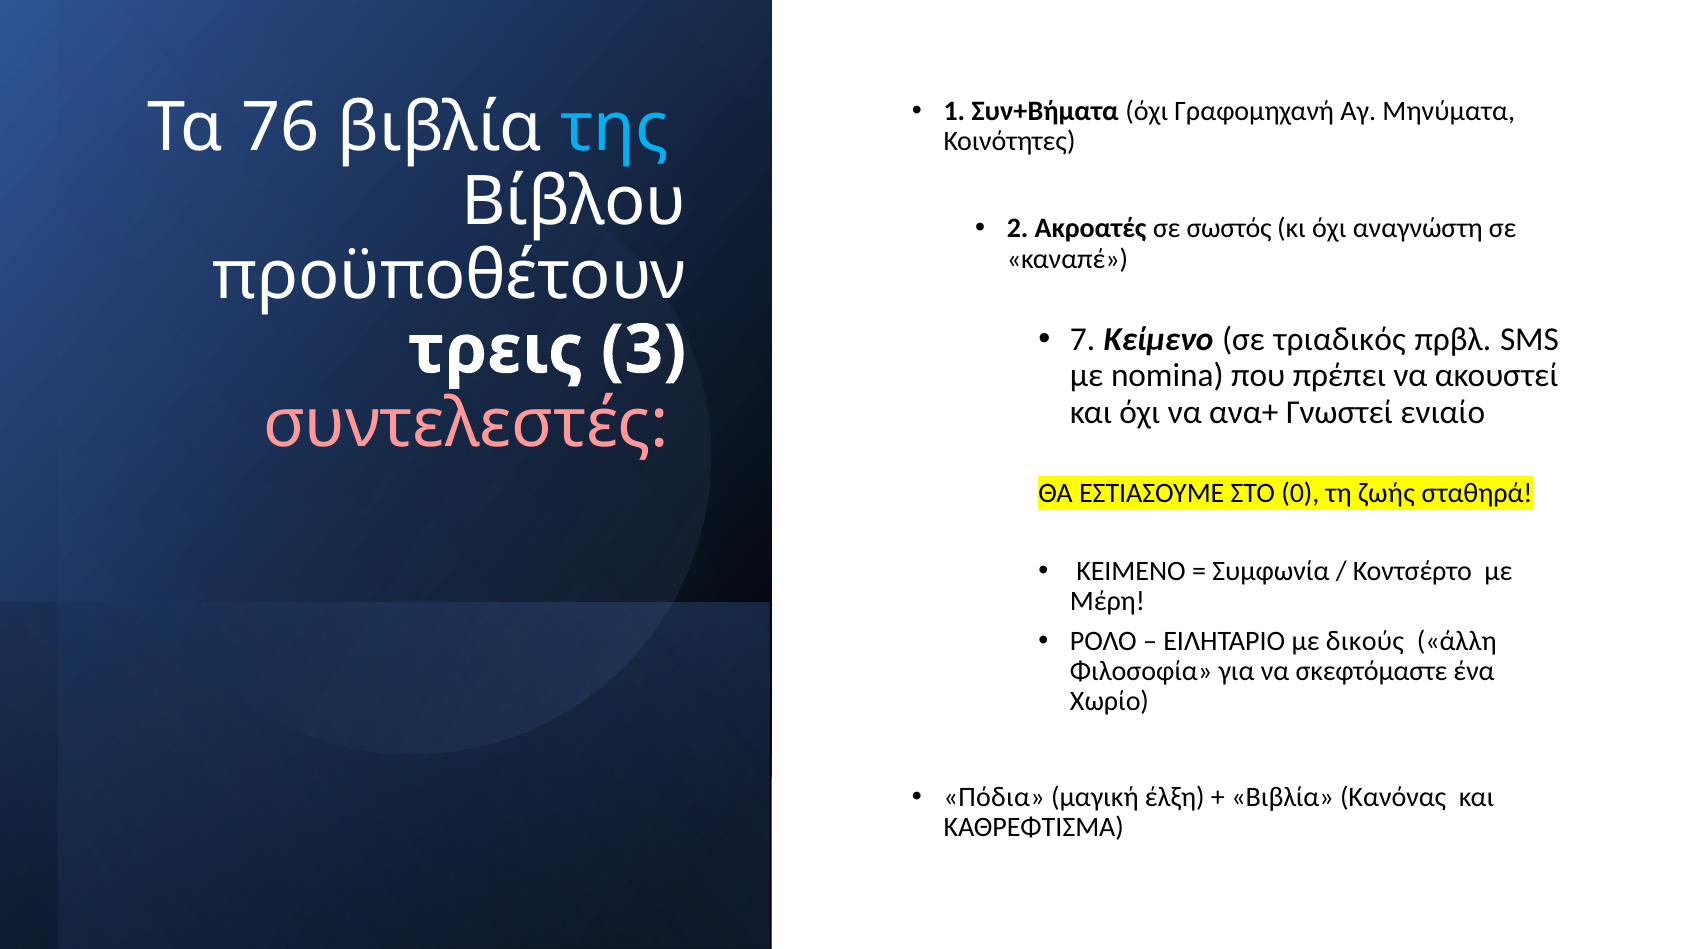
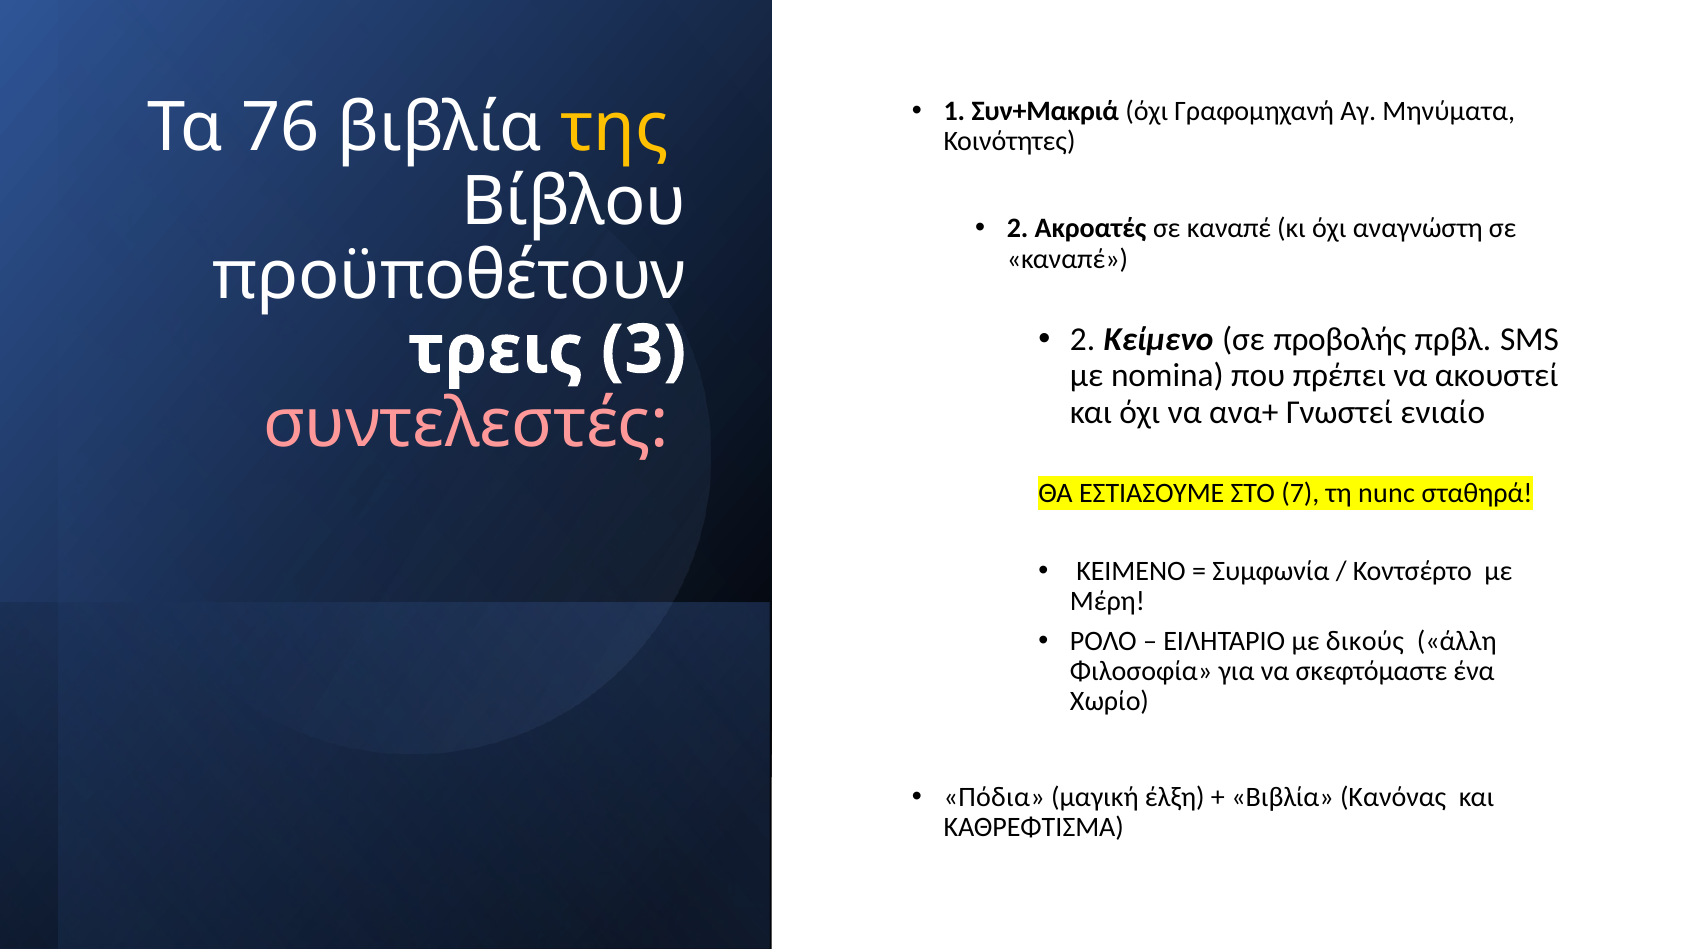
Συν+Βήματα: Συν+Βήματα -> Συν+Μακριά
της colour: light blue -> yellow
Ακροατές σε σωστός: σωστός -> καναπέ
7 at (1083, 340): 7 -> 2
τριαδικός: τριαδικός -> προβολής
0: 0 -> 7
ζωής: ζωής -> nunc
